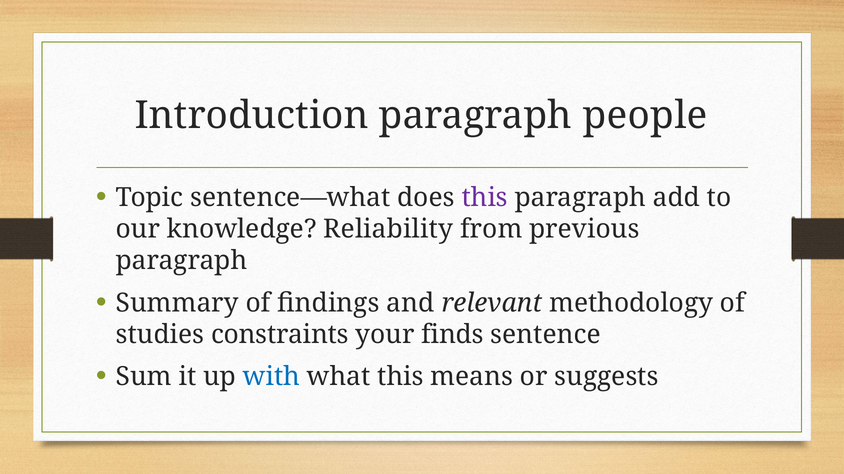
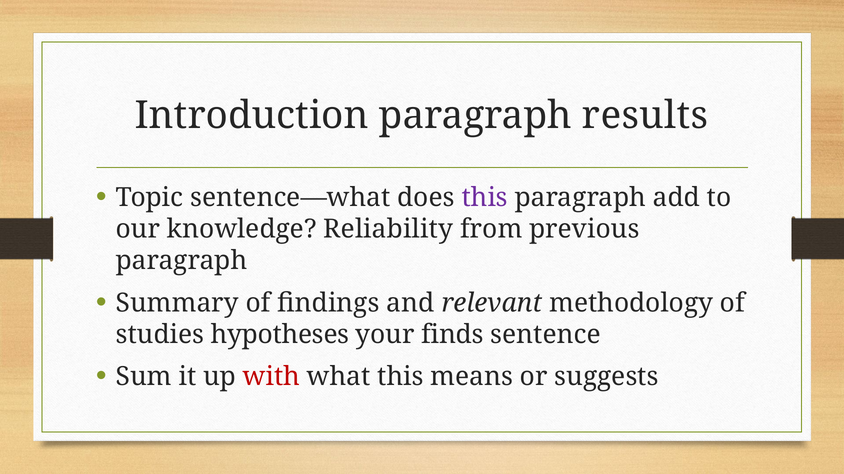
people: people -> results
constraints: constraints -> hypotheses
with colour: blue -> red
